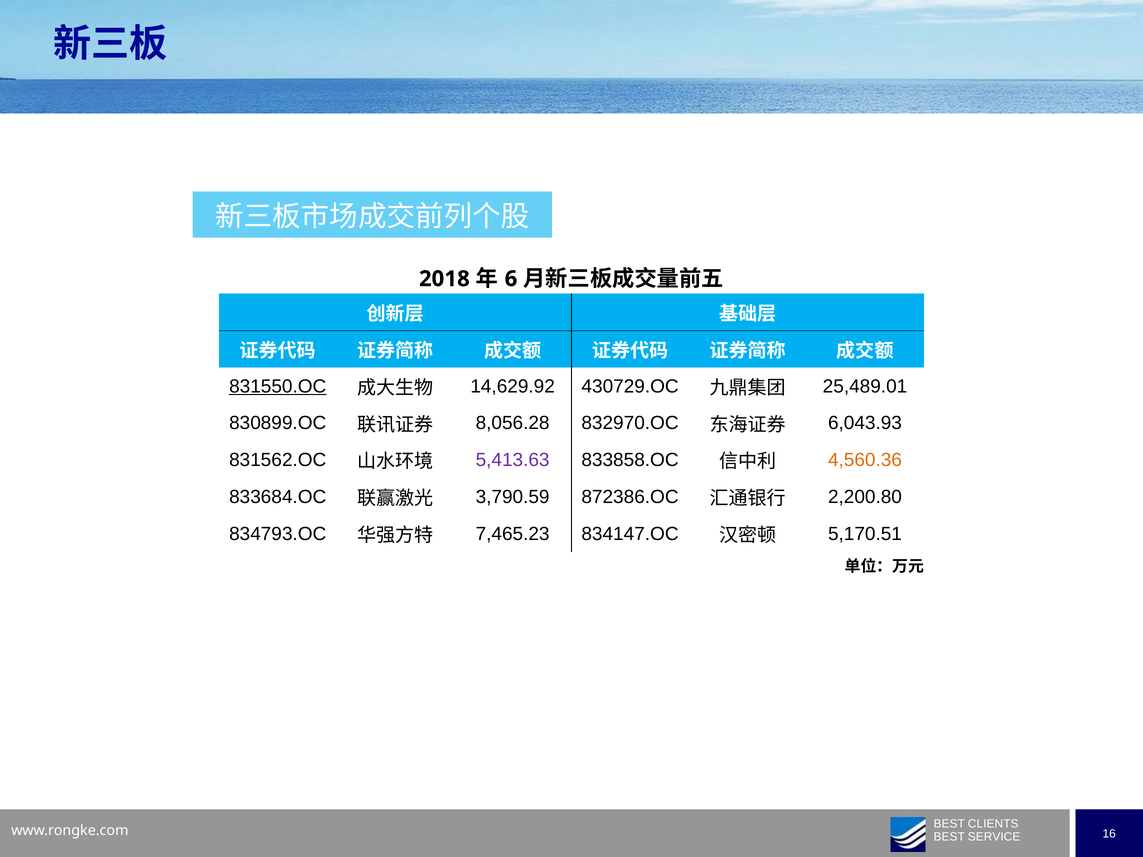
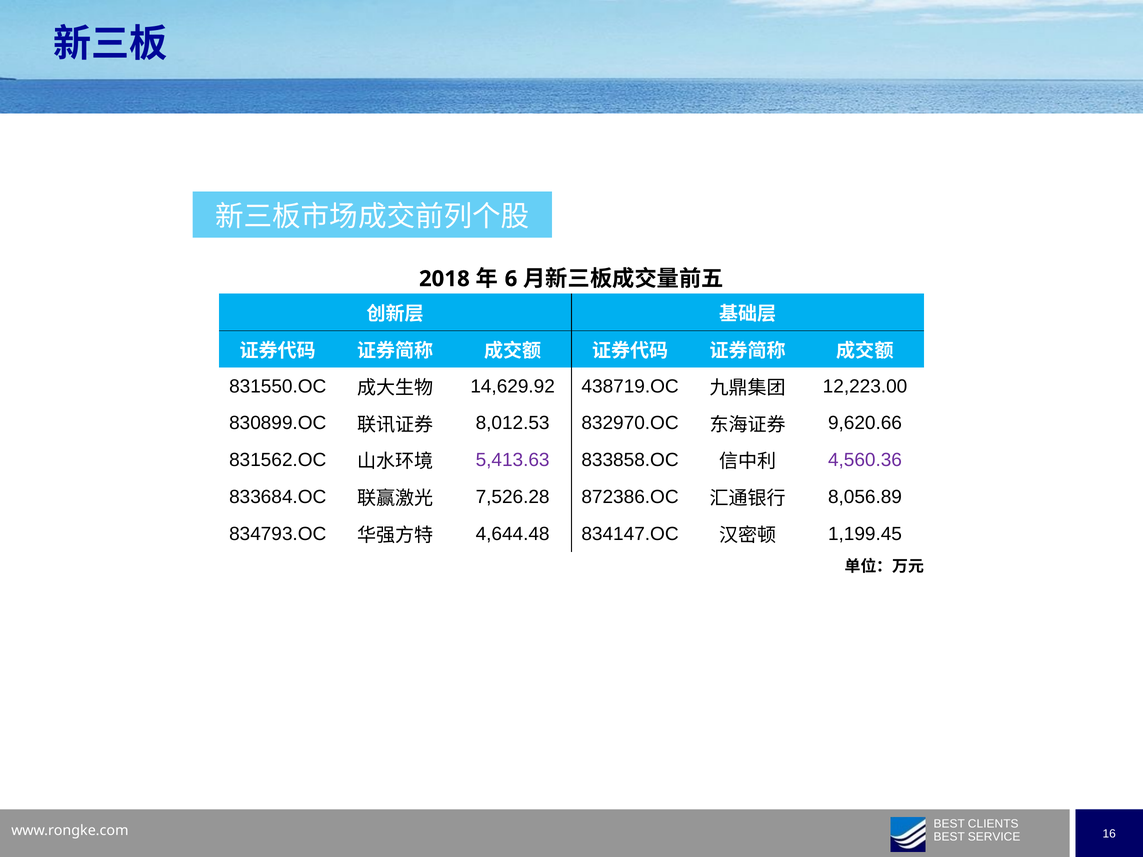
831550.OC underline: present -> none
430729.OC: 430729.OC -> 438719.OC
25,489.01: 25,489.01 -> 12,223.00
8,056.28: 8,056.28 -> 8,012.53
6,043.93: 6,043.93 -> 9,620.66
4,560.36 colour: orange -> purple
3,790.59: 3,790.59 -> 7,526.28
2,200.80: 2,200.80 -> 8,056.89
7,465.23: 7,465.23 -> 4,644.48
5,170.51: 5,170.51 -> 1,199.45
